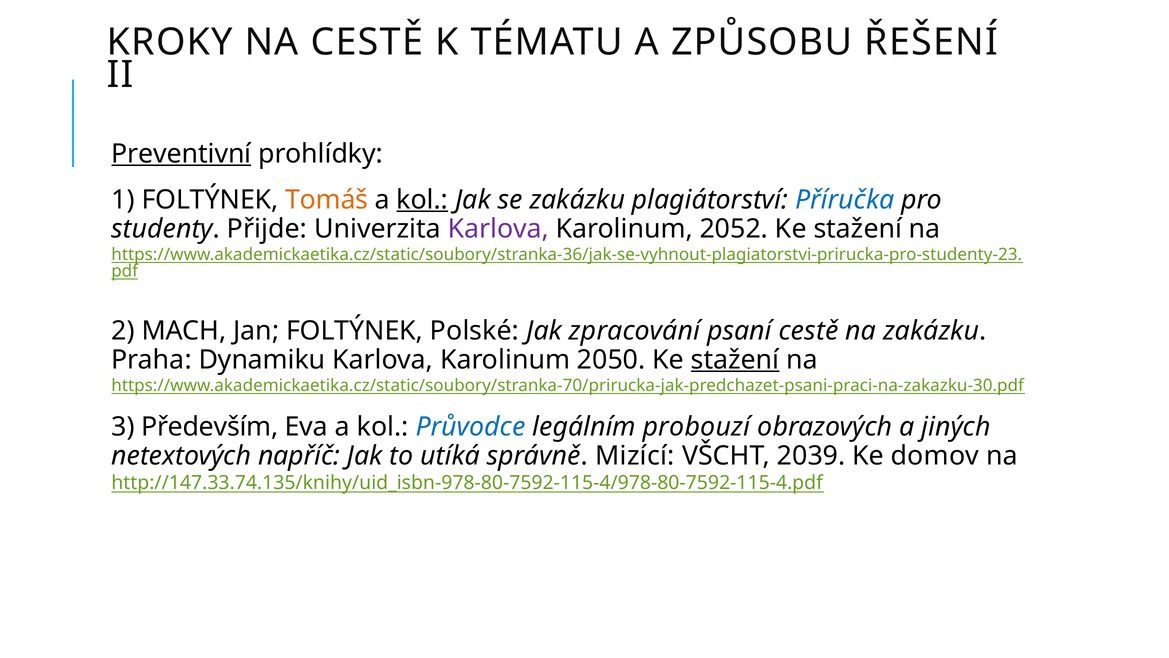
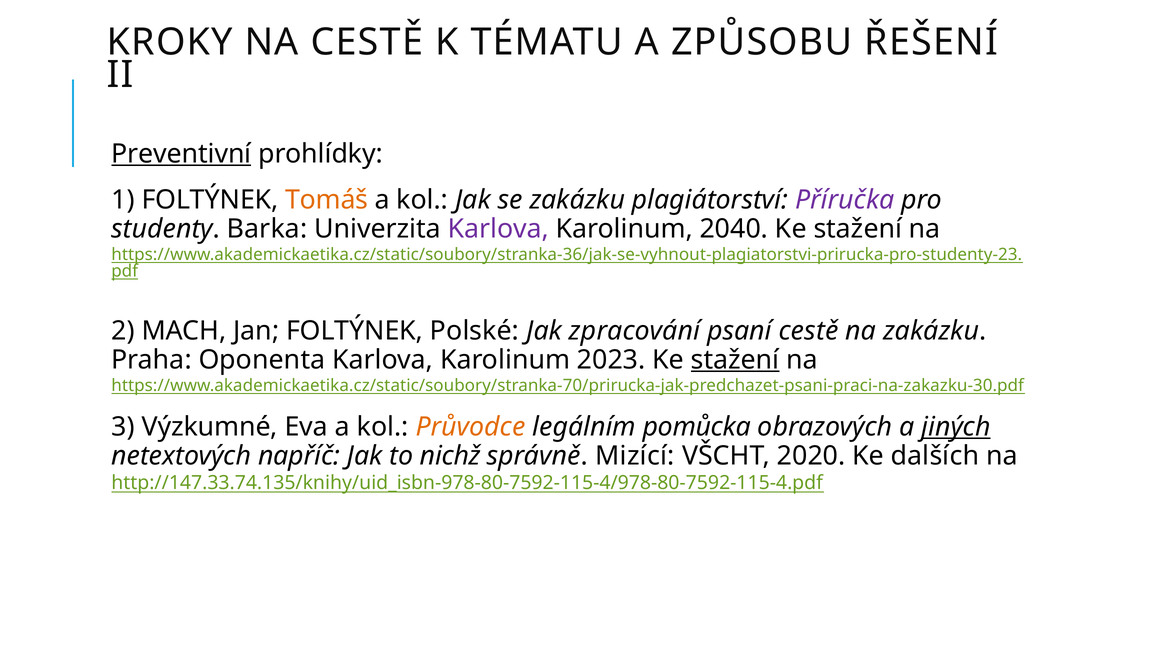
kol at (422, 200) underline: present -> none
Příručka colour: blue -> purple
Přijde: Přijde -> Barka
2052: 2052 -> 2040
Dynamiku: Dynamiku -> Oponenta
2050: 2050 -> 2023
Především: Především -> Výzkumné
Průvodce colour: blue -> orange
probouzí: probouzí -> pomůcka
jiných underline: none -> present
utíká: utíká -> nichž
2039: 2039 -> 2020
domov: domov -> dalších
